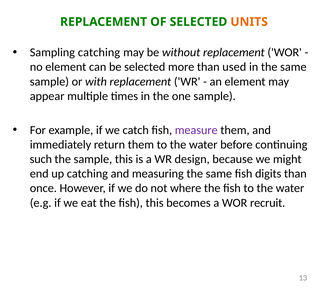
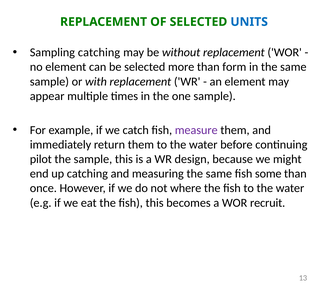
UNITS colour: orange -> blue
used: used -> form
such: such -> pilot
digits: digits -> some
